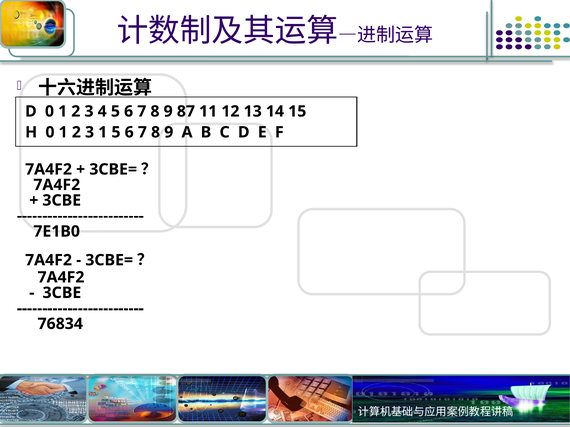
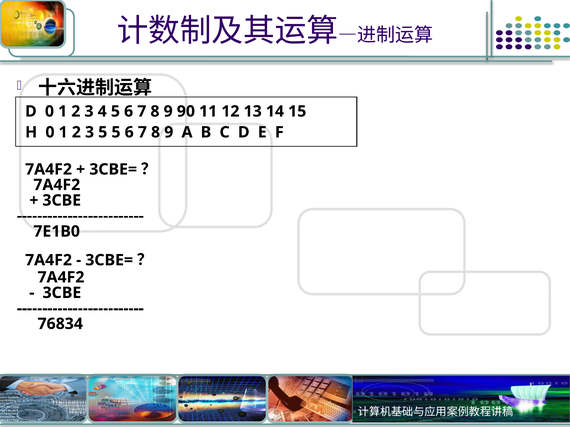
87: 87 -> 90
3 1: 1 -> 5
